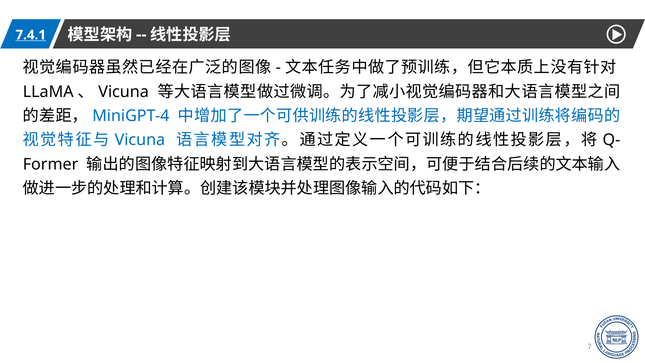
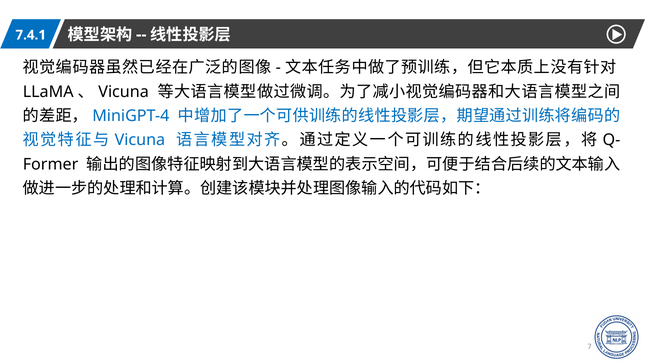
7.4.1 underline: present -> none
